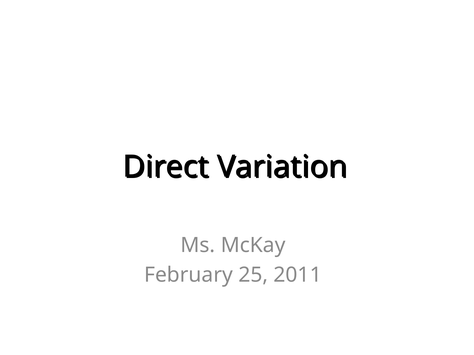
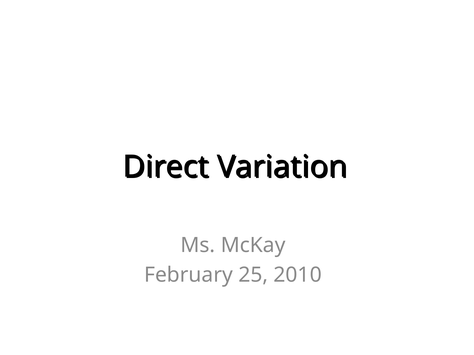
2011: 2011 -> 2010
